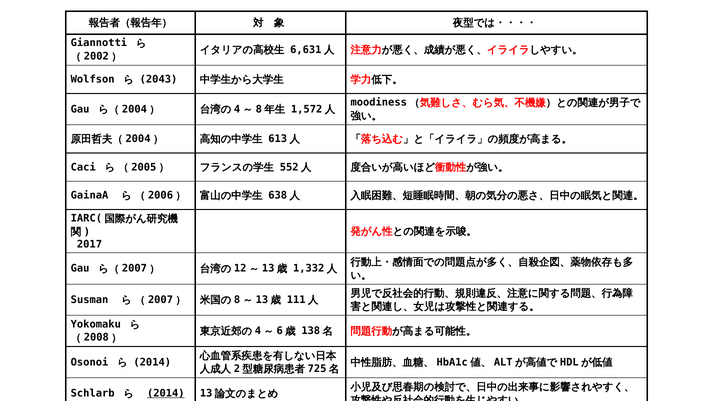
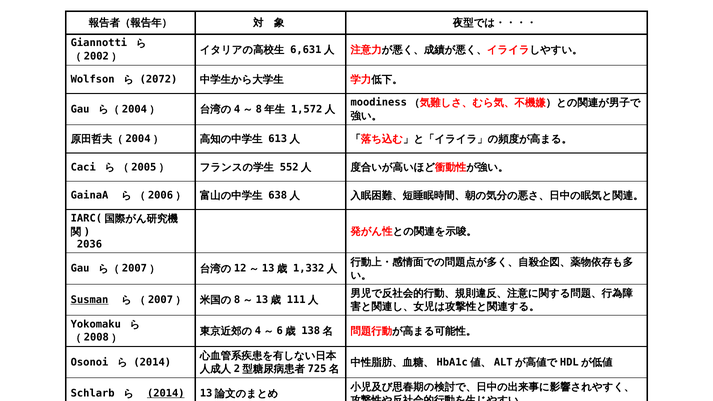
2043: 2043 -> 2072
2017: 2017 -> 2036
Susman underline: none -> present
